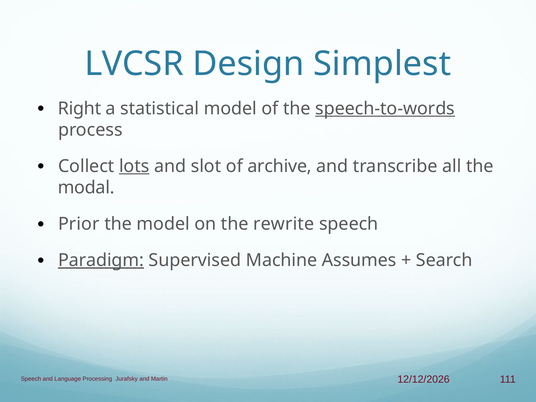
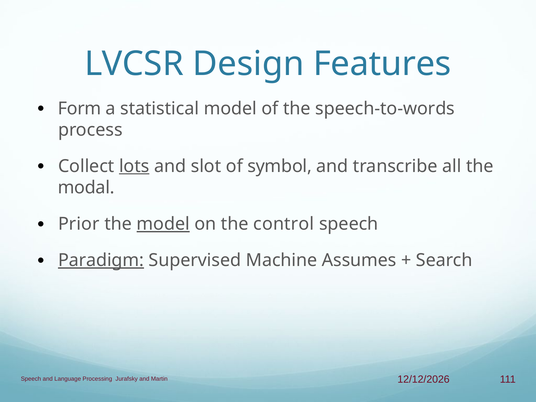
Simplest: Simplest -> Features
Right: Right -> Form
speech-to-words underline: present -> none
archive: archive -> symbol
model at (163, 224) underline: none -> present
rewrite: rewrite -> control
